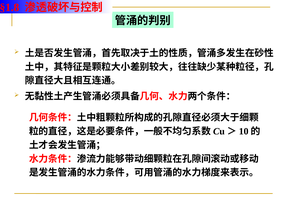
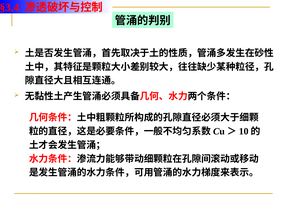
§1.8: §1.8 -> §3.4
